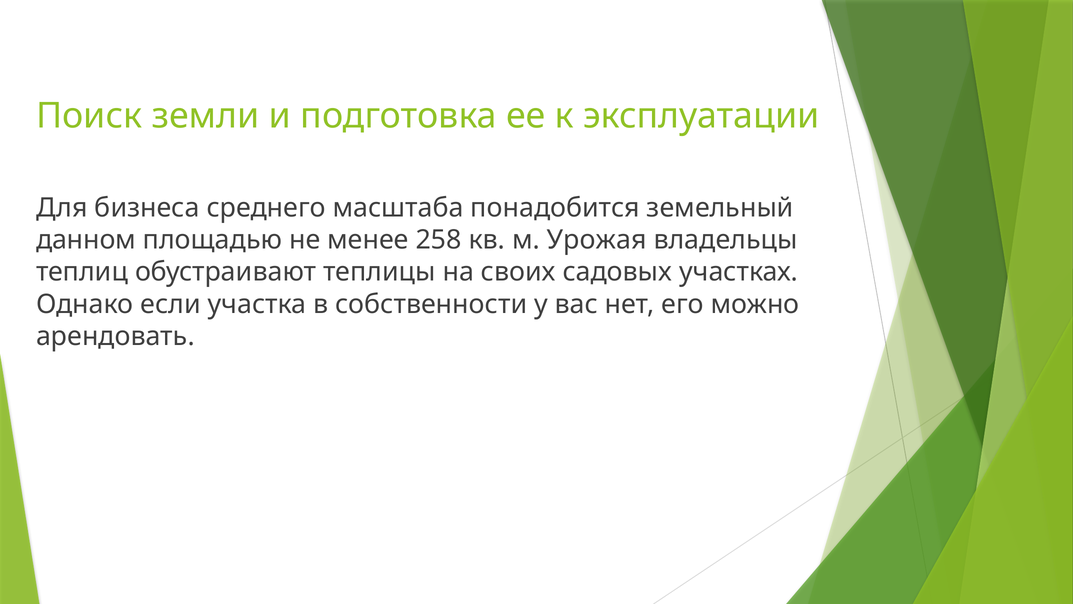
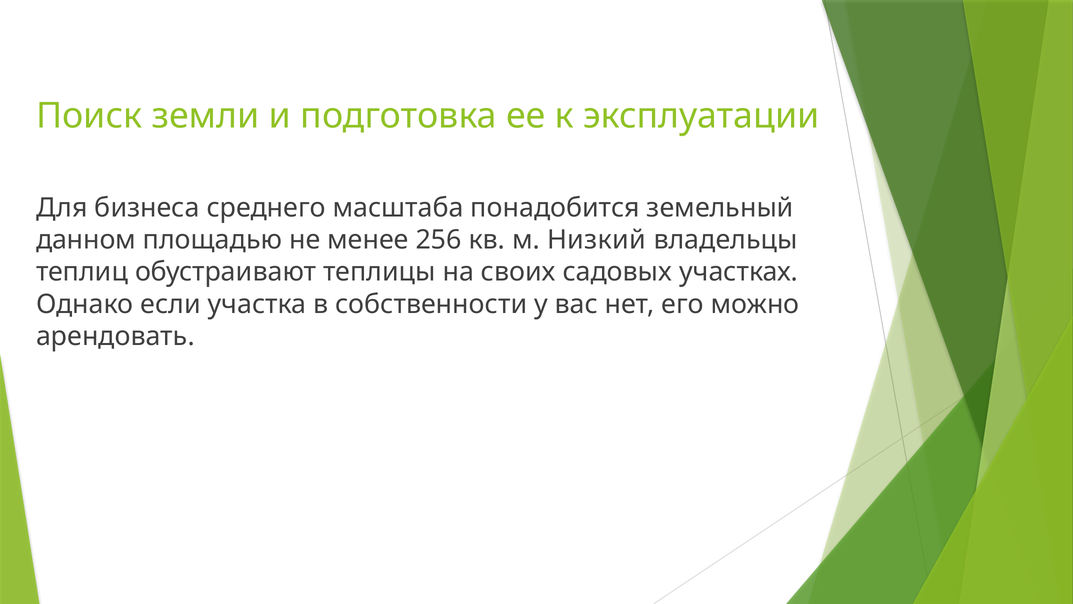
258: 258 -> 256
Урожая: Урожая -> Низкий
